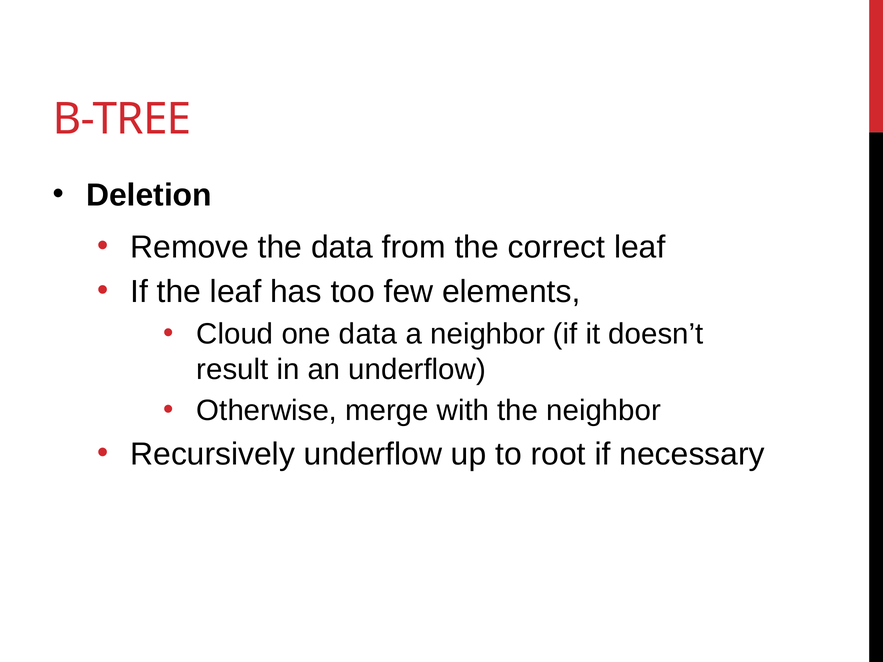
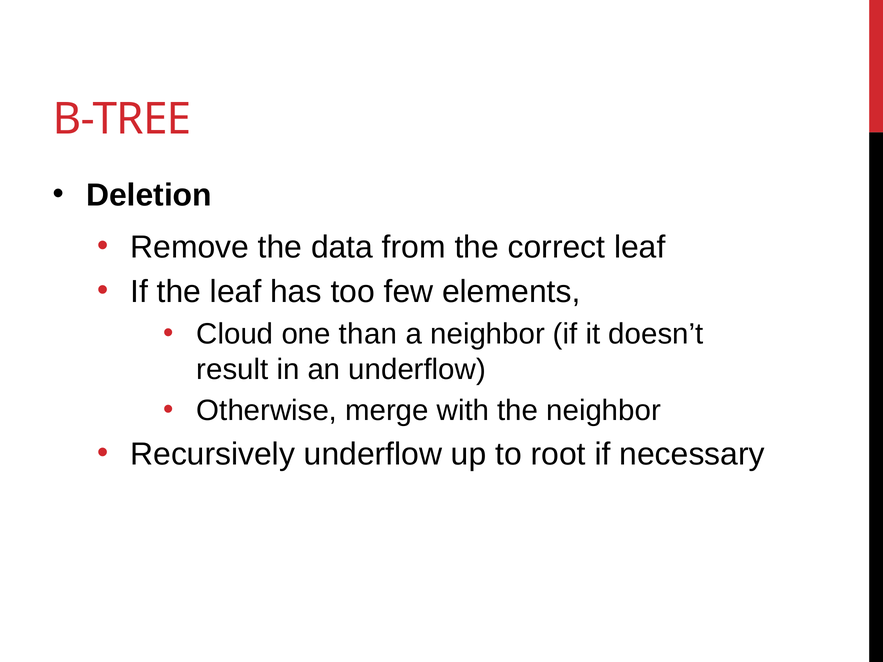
one data: data -> than
